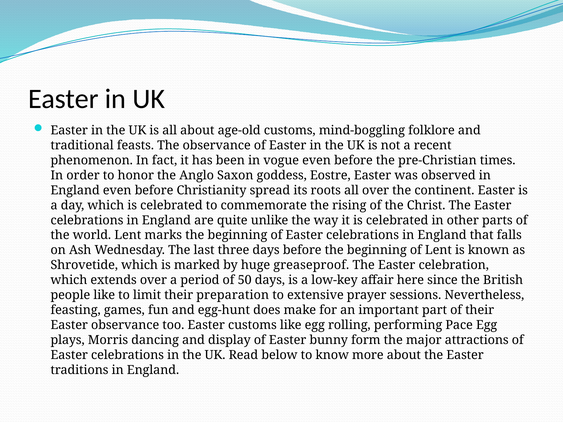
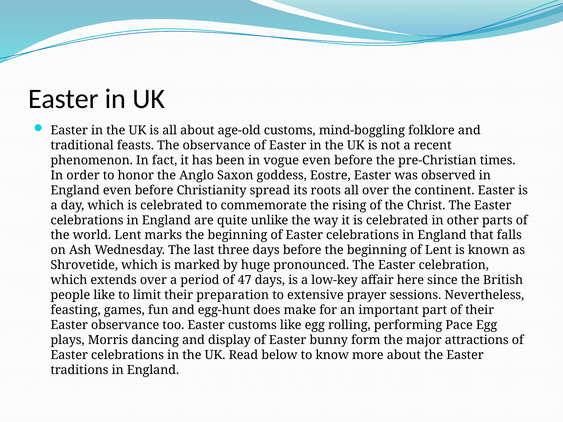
greaseproof: greaseproof -> pronounced
50: 50 -> 47
